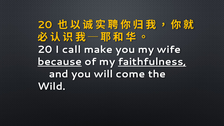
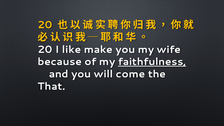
call: call -> like
because underline: present -> none
Wild: Wild -> That
